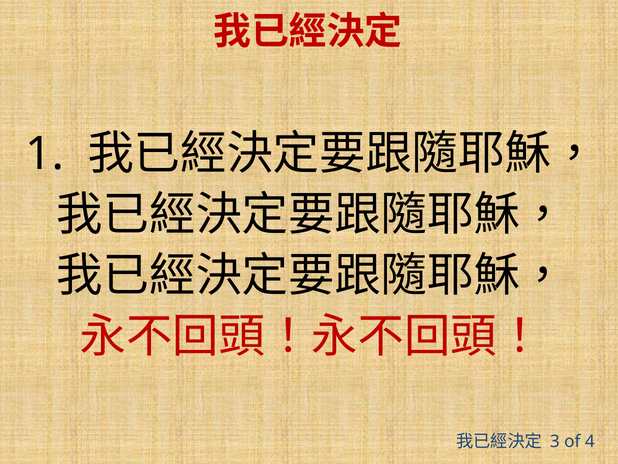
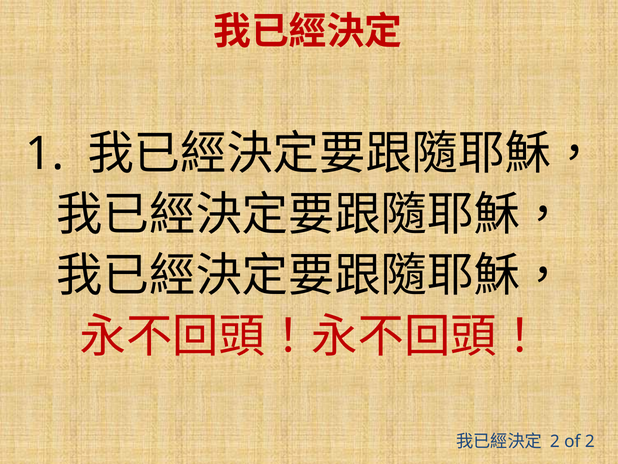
3 at (555, 441): 3 -> 2
of 4: 4 -> 2
